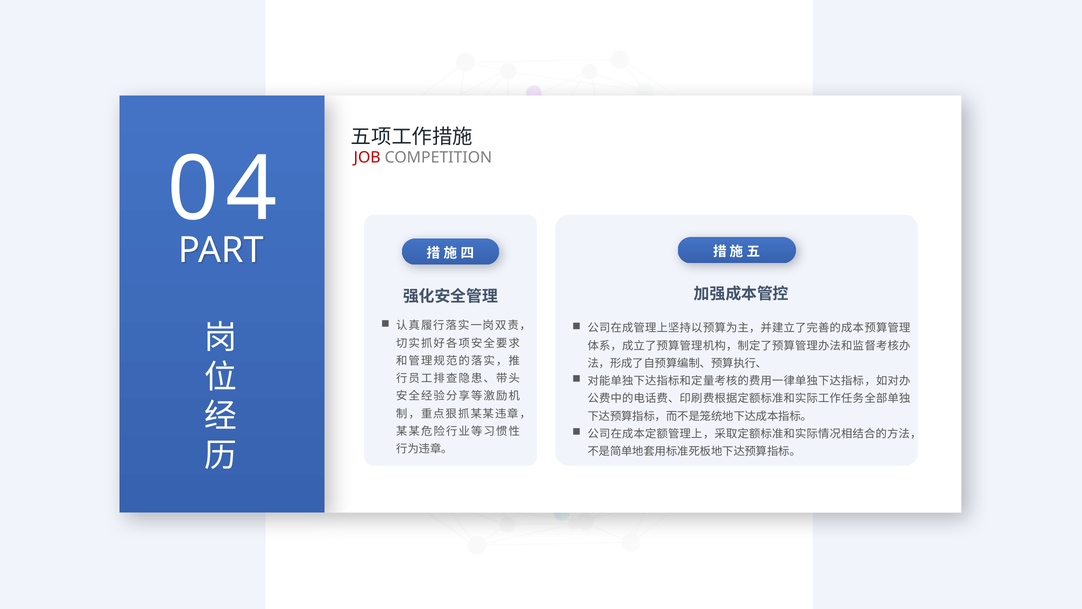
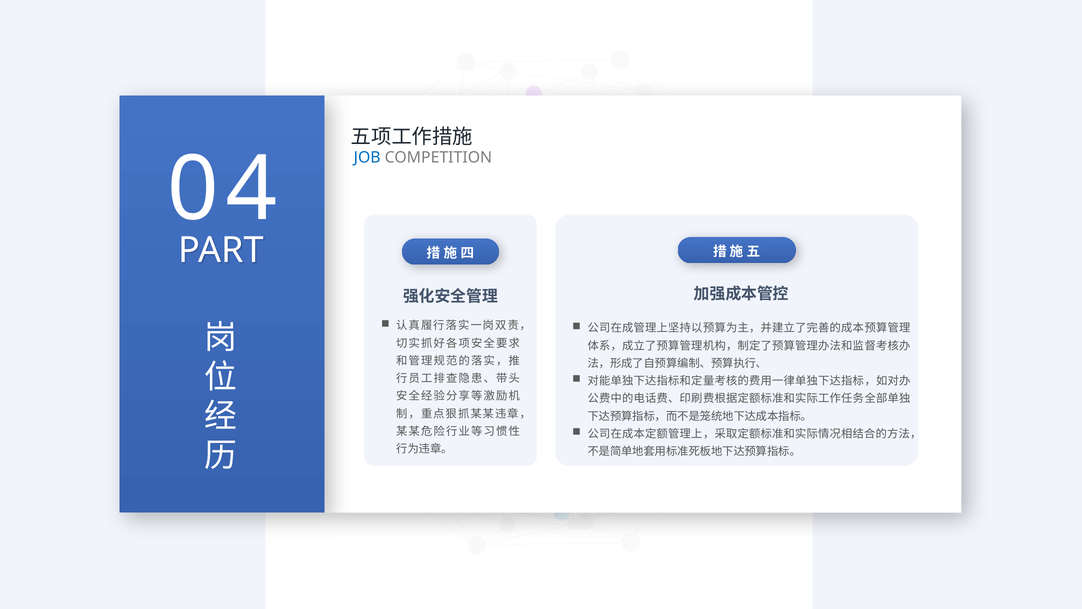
JOB colour: red -> blue
